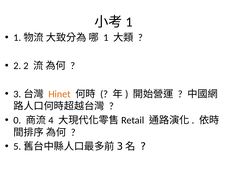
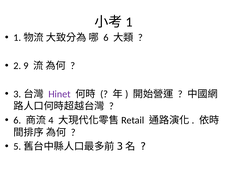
1 at (106, 38): 1 -> 6
2 2: 2 -> 9
Hinet colour: orange -> purple
0 at (17, 120): 0 -> 6
